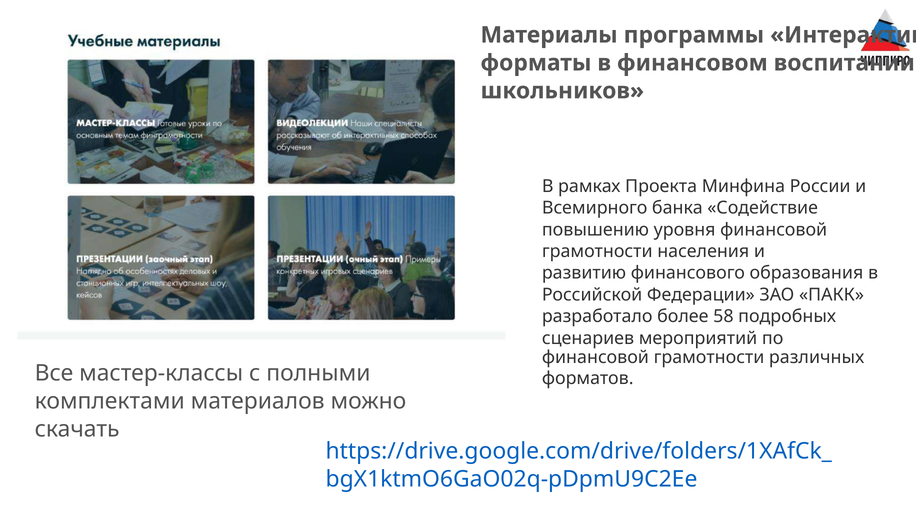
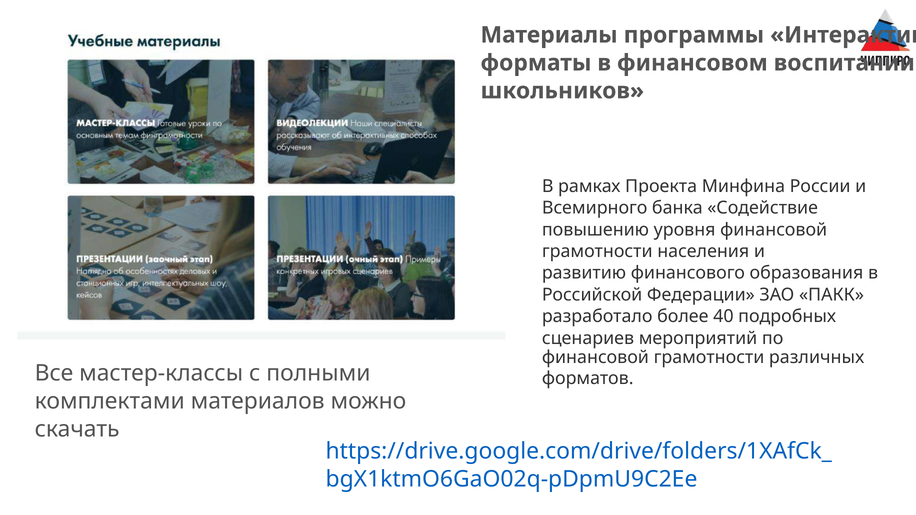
58: 58 -> 40
